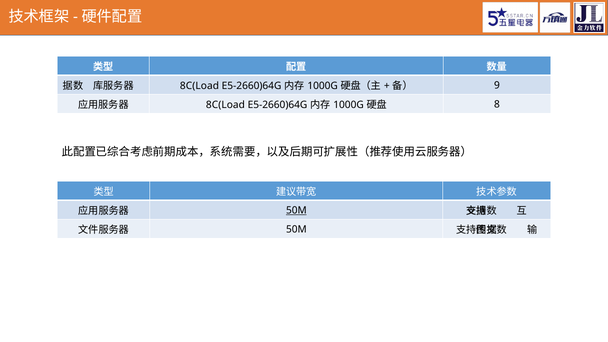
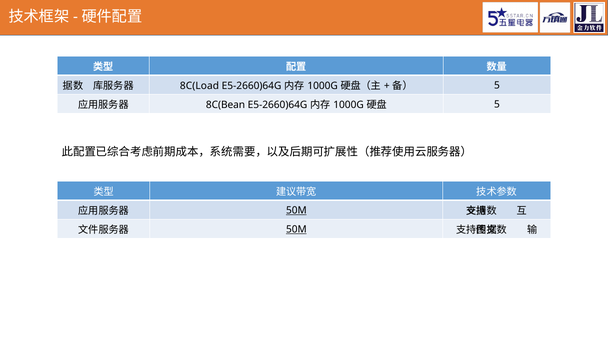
9 at (497, 85): 9 -> 5
8C(Load at (225, 105): 8C(Load -> 8C(Bean
8 at (497, 104): 8 -> 5
50M at (296, 229) underline: none -> present
